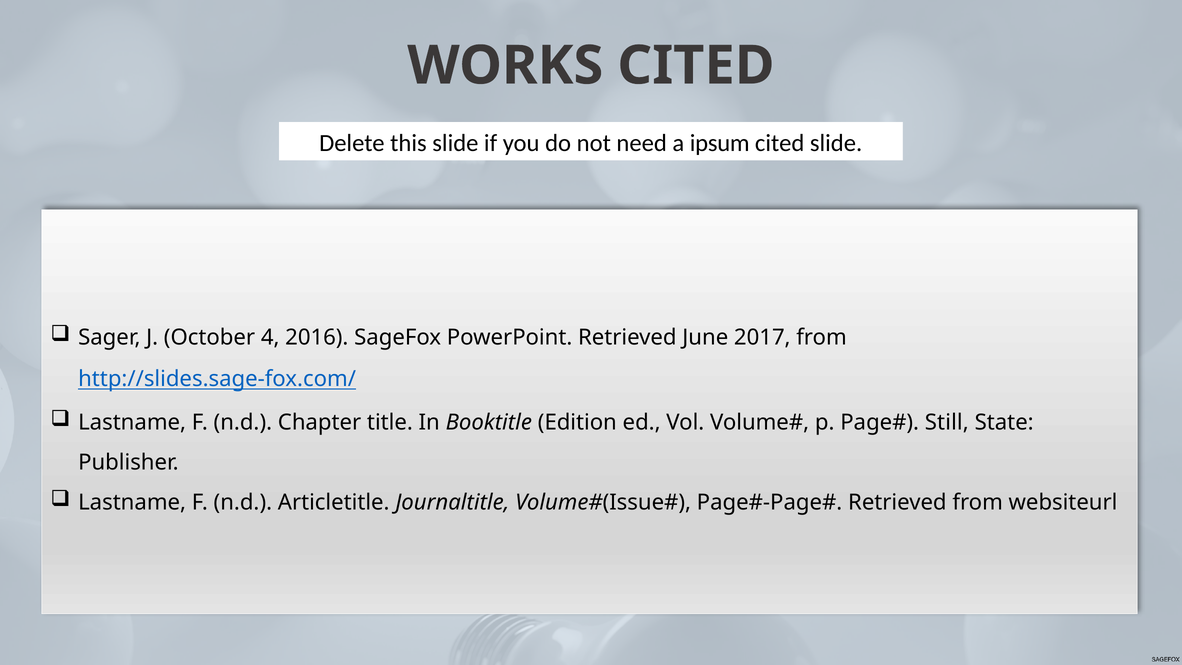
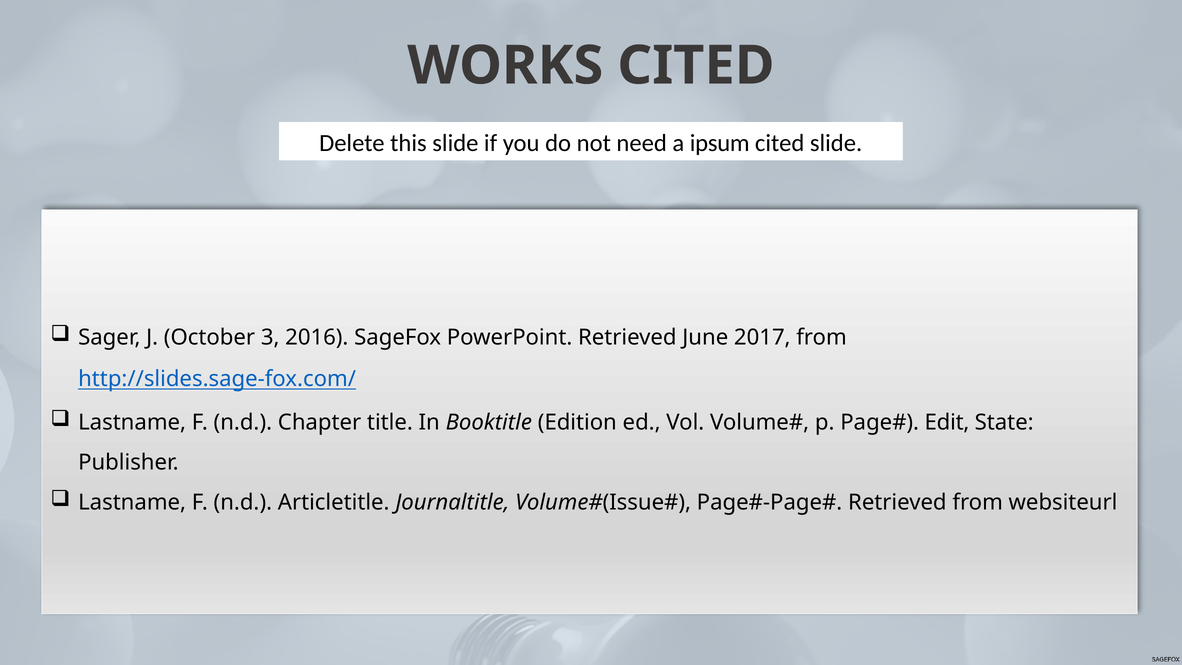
4: 4 -> 3
Still: Still -> Edit
